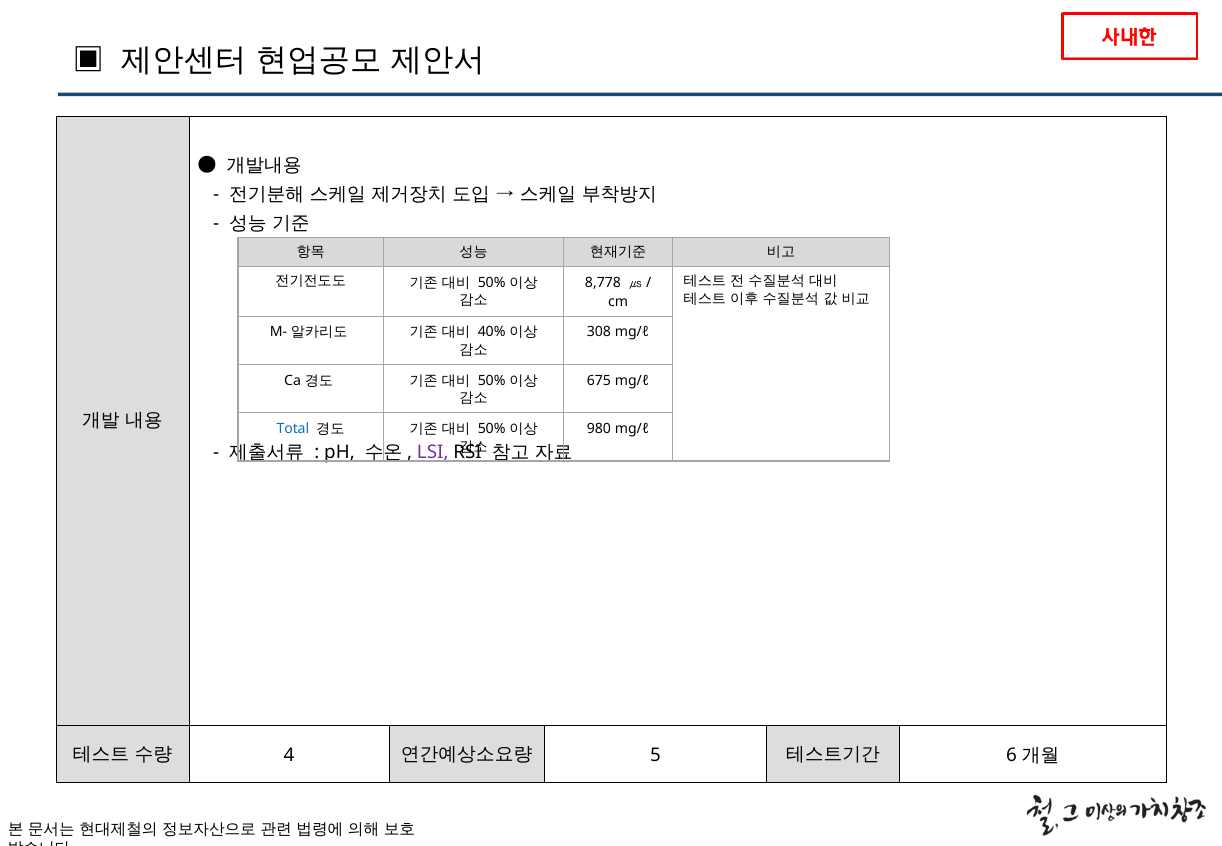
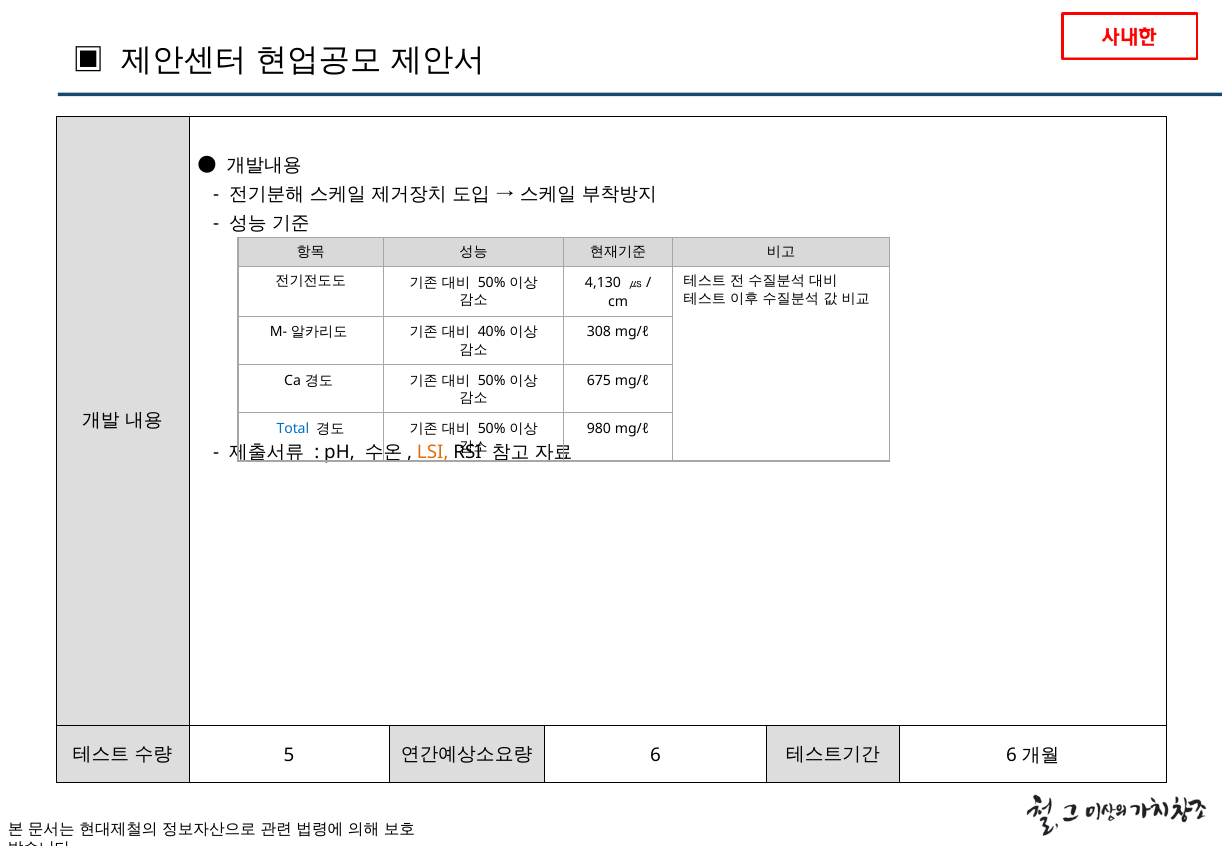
8,778: 8,778 -> 4,130
LSI colour: purple -> orange
4: 4 -> 5
5 at (655, 755): 5 -> 6
